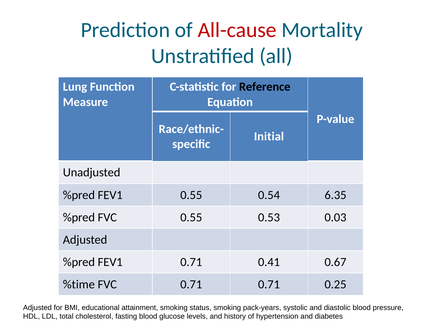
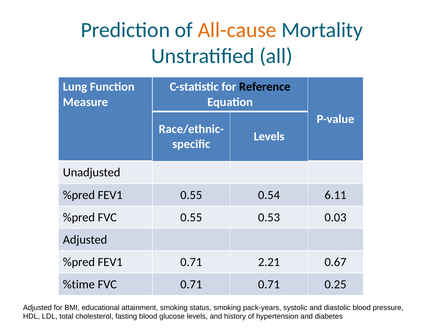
All-cause colour: red -> orange
Initial at (269, 137): Initial -> Levels
6.35: 6.35 -> 6.11
0.41: 0.41 -> 2.21
